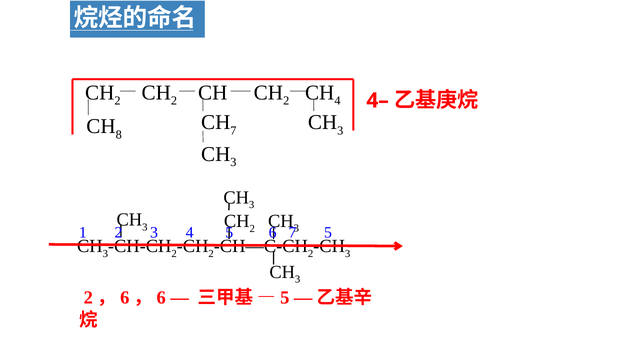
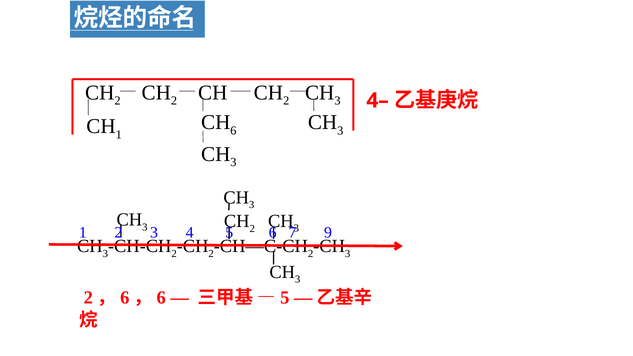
CH 2 CH 4: 4 -> 3
CH 7: 7 -> 6
CH 8: 8 -> 1
5 at (328, 233): 5 -> 9
